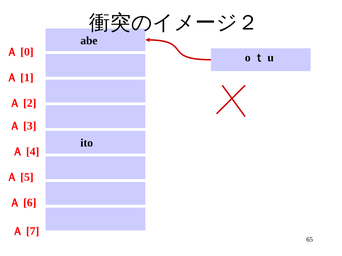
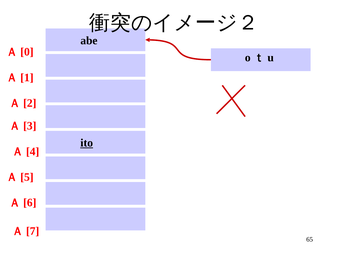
ito underline: none -> present
